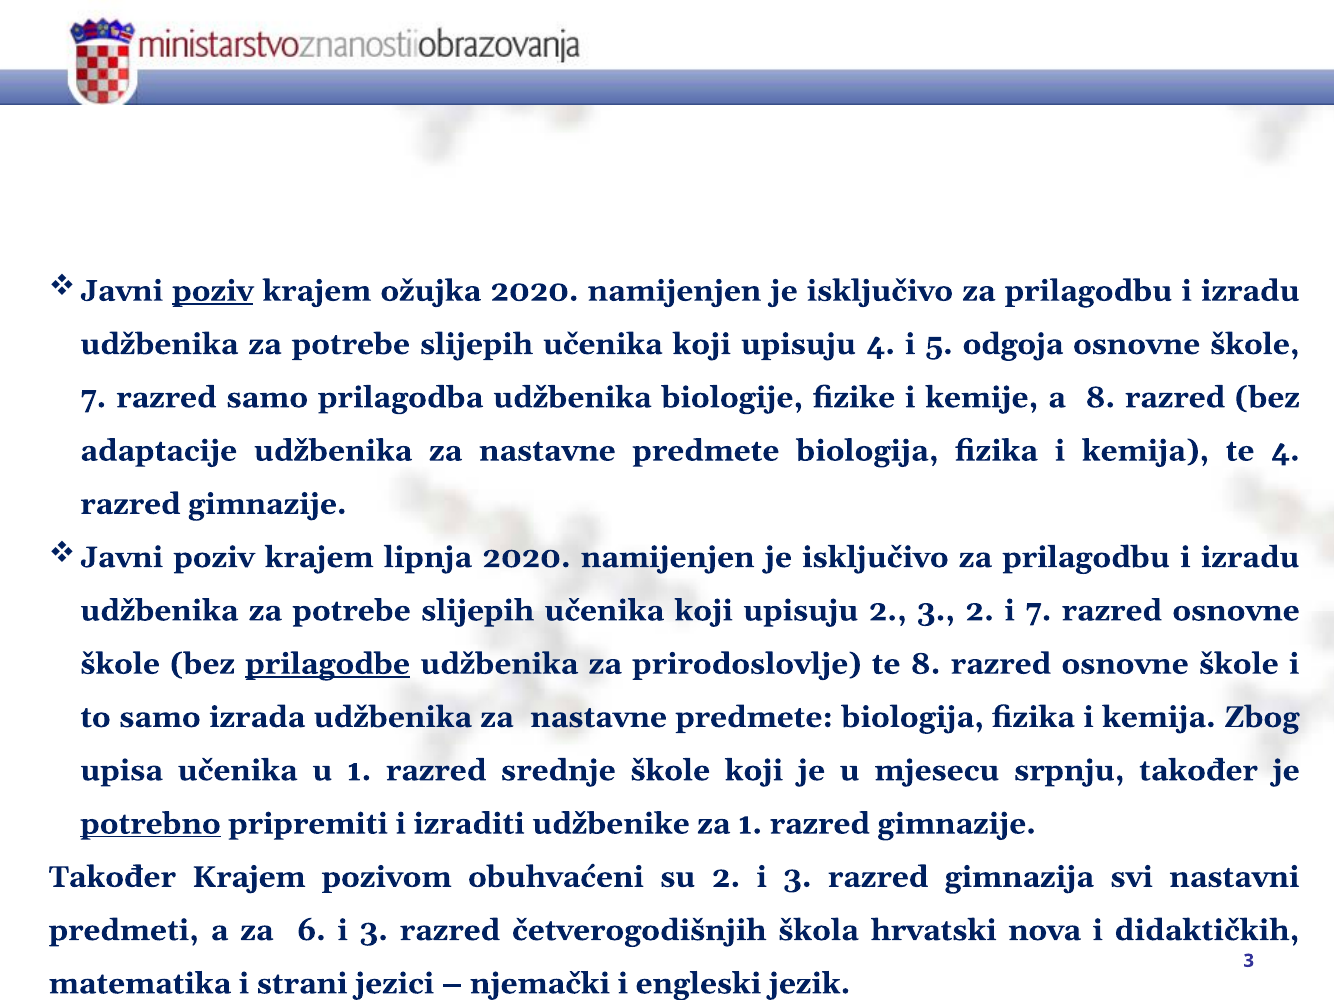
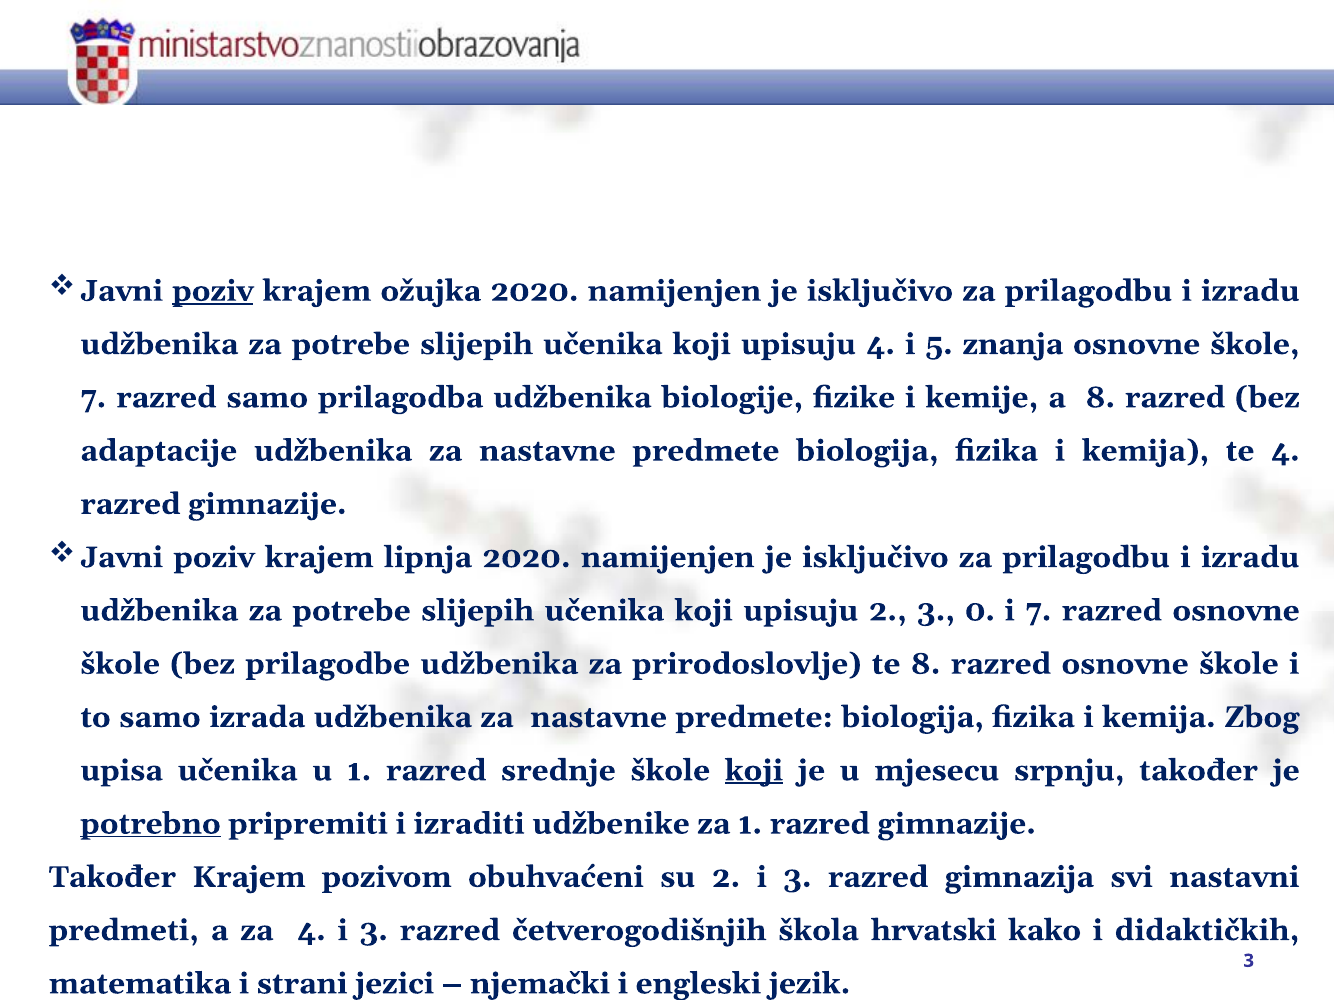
odgoja: odgoja -> znanja
3 2: 2 -> 0
prilagodbe underline: present -> none
koji at (754, 771) underline: none -> present
za 6: 6 -> 4
nova: nova -> kako
